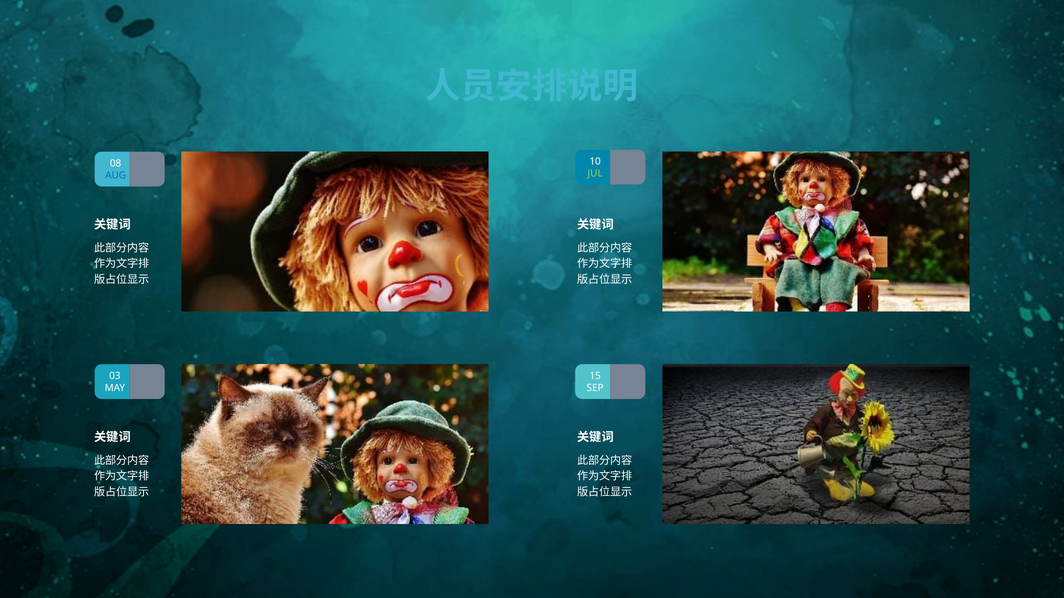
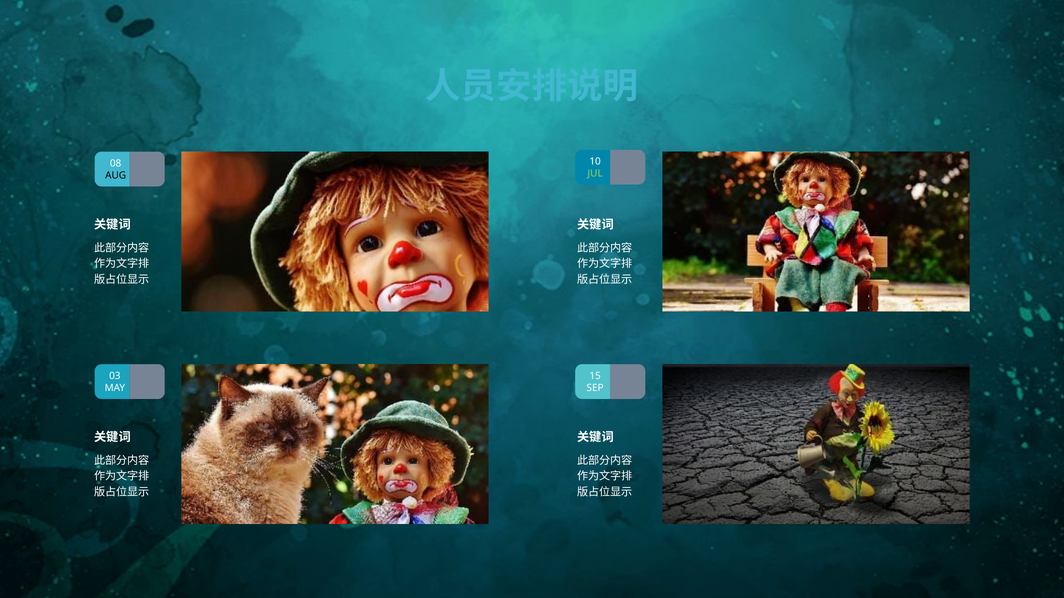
AUG colour: blue -> black
